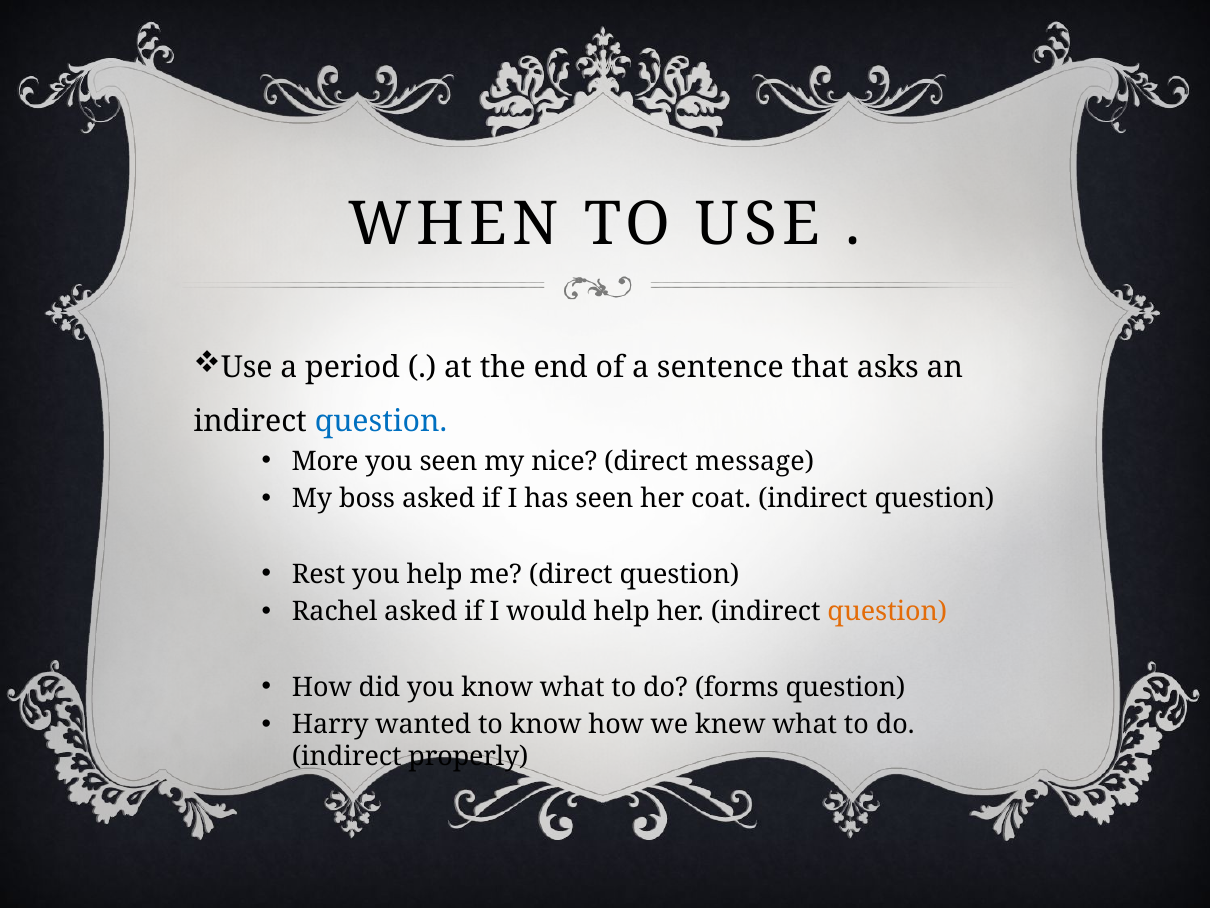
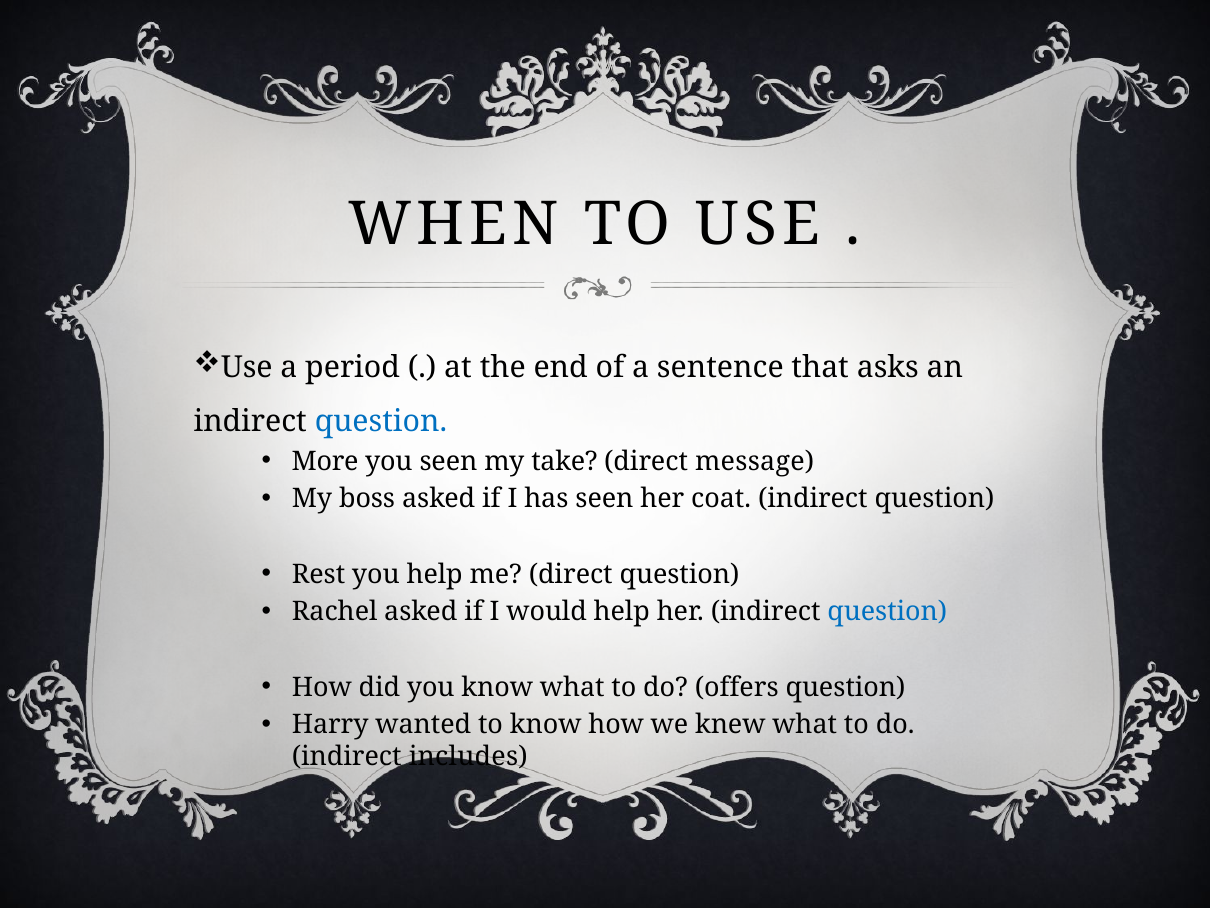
nice: nice -> take
question at (887, 612) colour: orange -> blue
forms: forms -> offers
properly: properly -> includes
